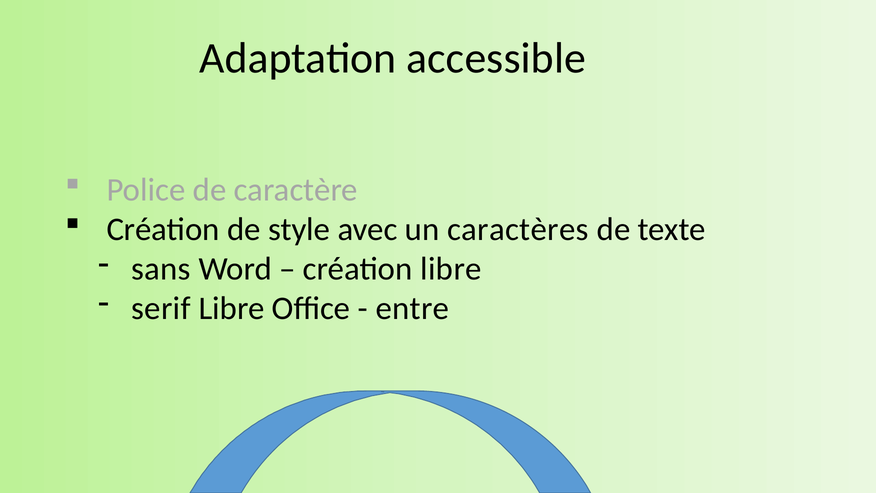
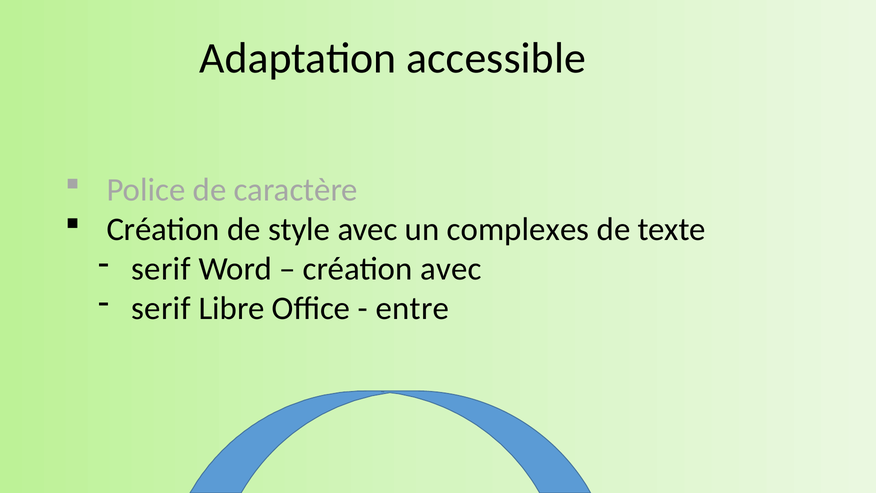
caractères: caractères -> complexes
sans at (161, 269): sans -> serif
création libre: libre -> avec
